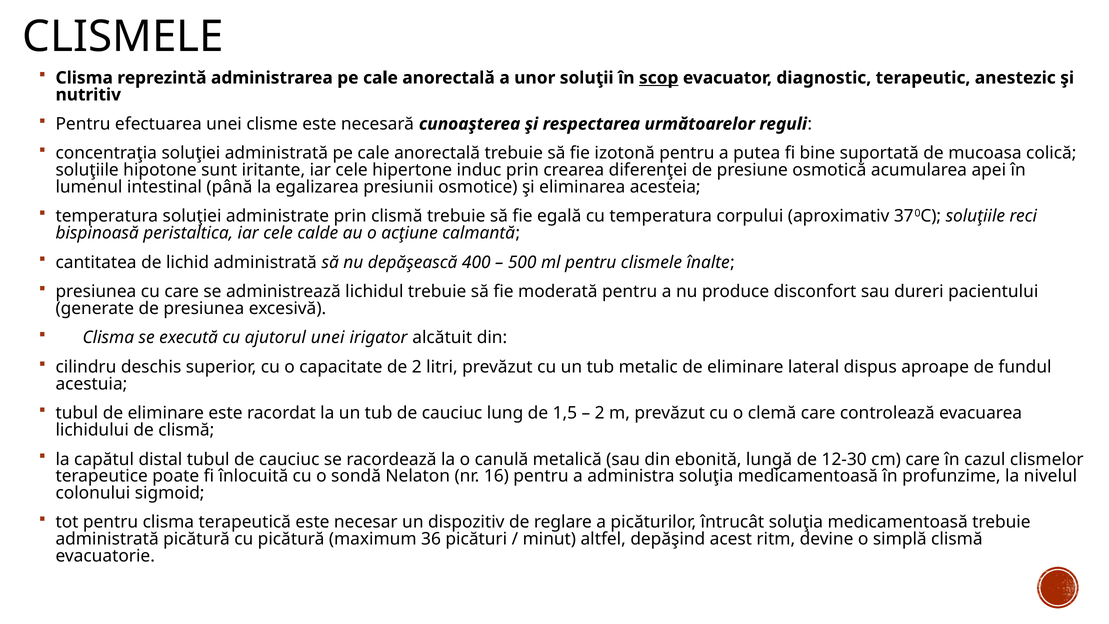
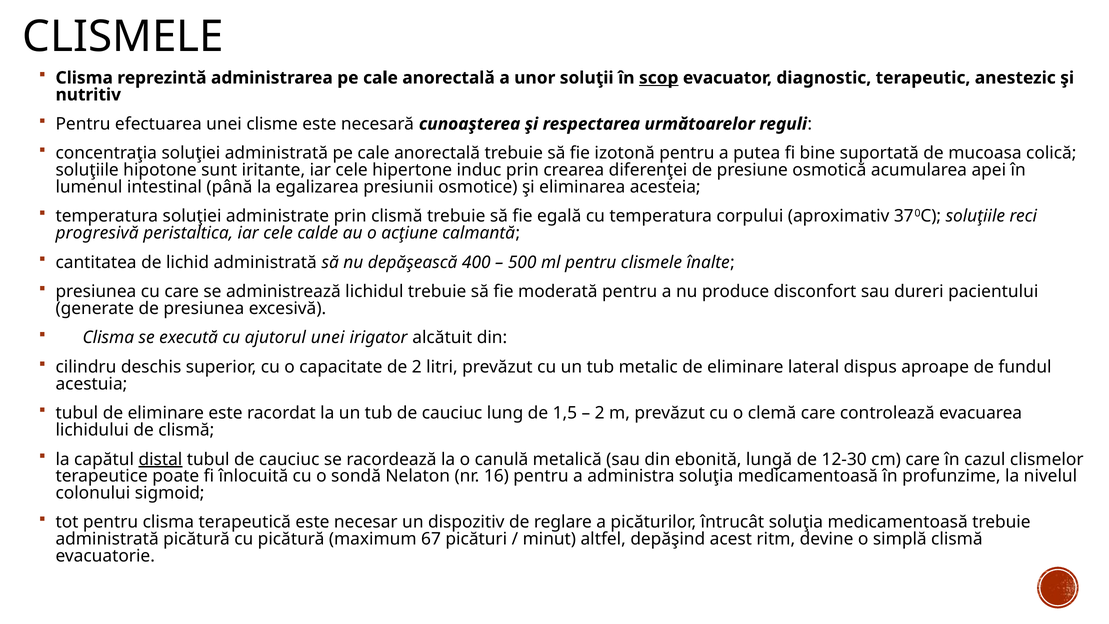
bispinoasă: bispinoasă -> progresivă
distal underline: none -> present
36: 36 -> 67
